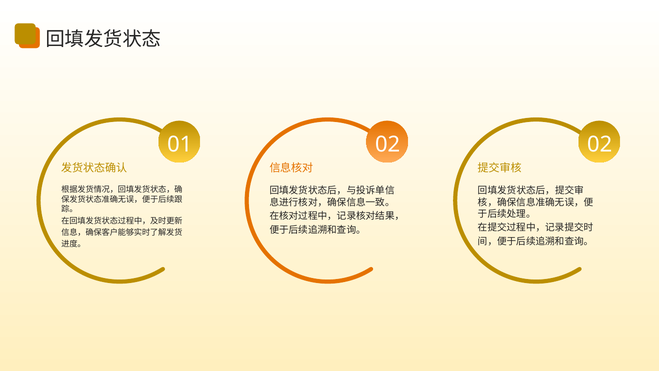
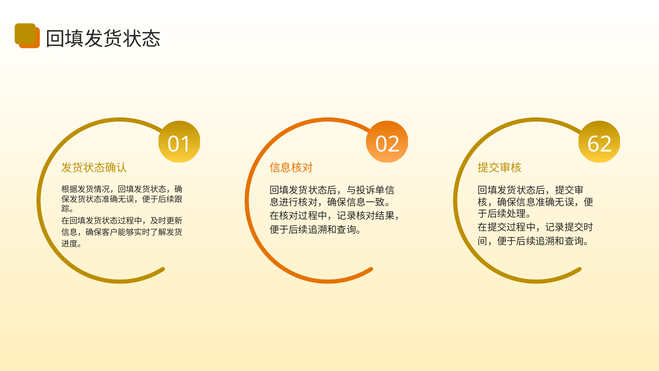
02 02: 02 -> 62
